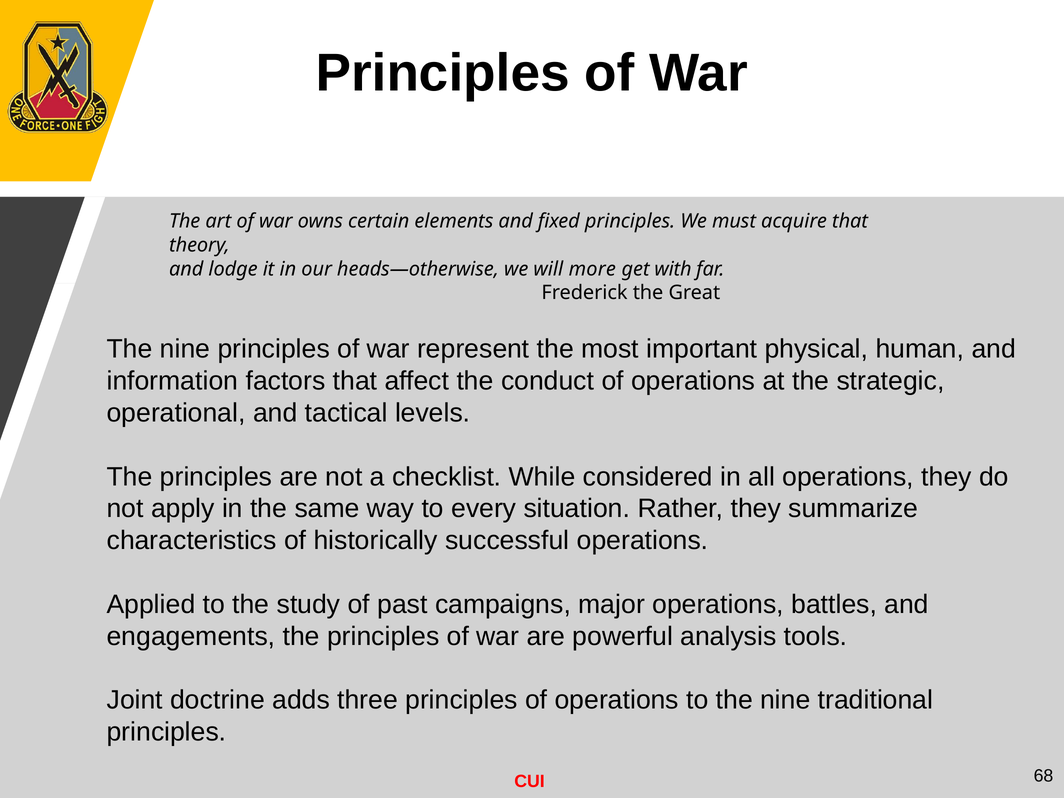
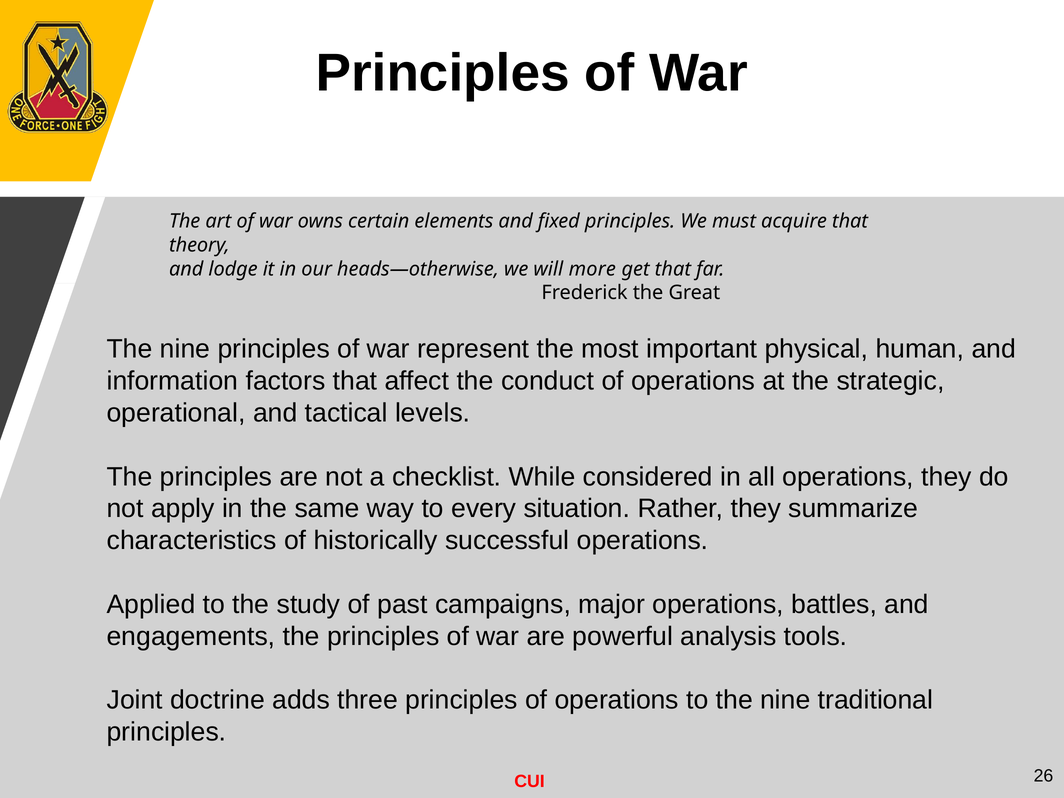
get with: with -> that
68: 68 -> 26
